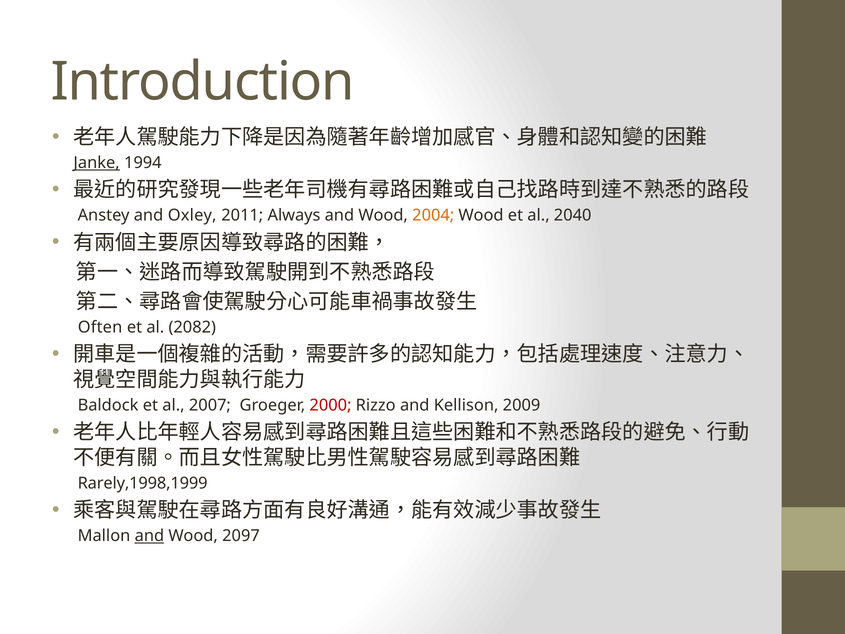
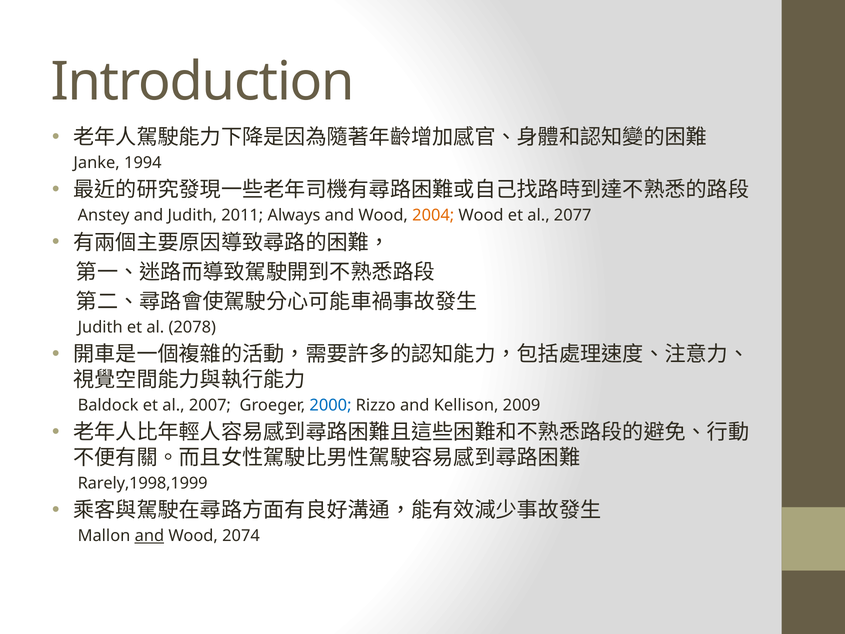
Janke underline: present -> none
and Oxley: Oxley -> Judith
2040: 2040 -> 2077
Often at (100, 327): Often -> Judith
2082: 2082 -> 2078
2000 colour: red -> blue
2097: 2097 -> 2074
